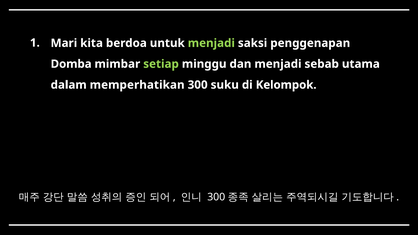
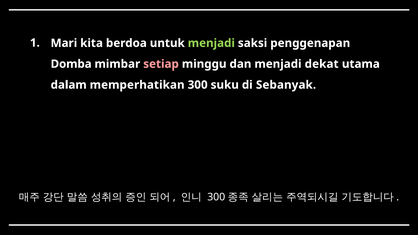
setiap colour: light green -> pink
sebab: sebab -> dekat
Kelompok: Kelompok -> Sebanyak
